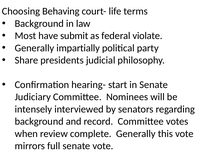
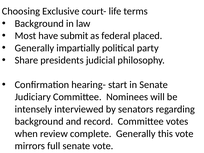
Behaving: Behaving -> Exclusive
violate: violate -> placed
